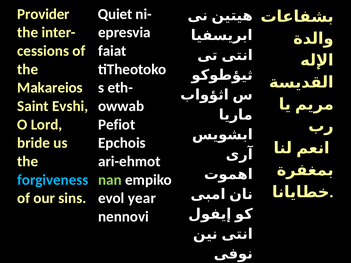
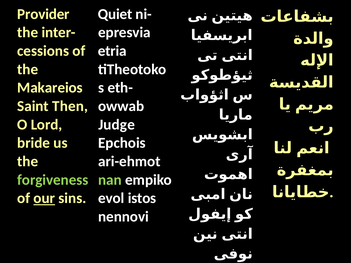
faiat: faiat -> etria
Evshi: Evshi -> Then
Pefiot: Pefiot -> Judge
forgiveness colour: light blue -> light green
our underline: none -> present
year: year -> istos
